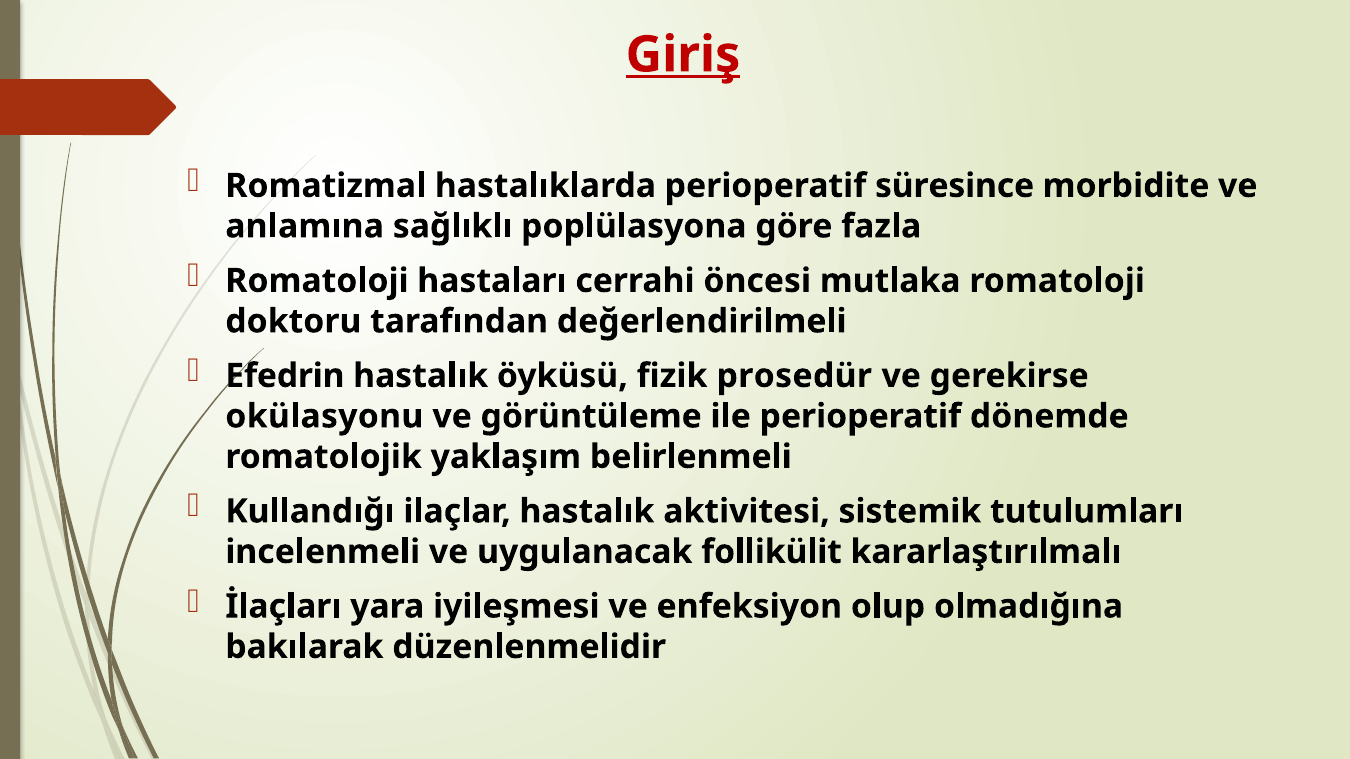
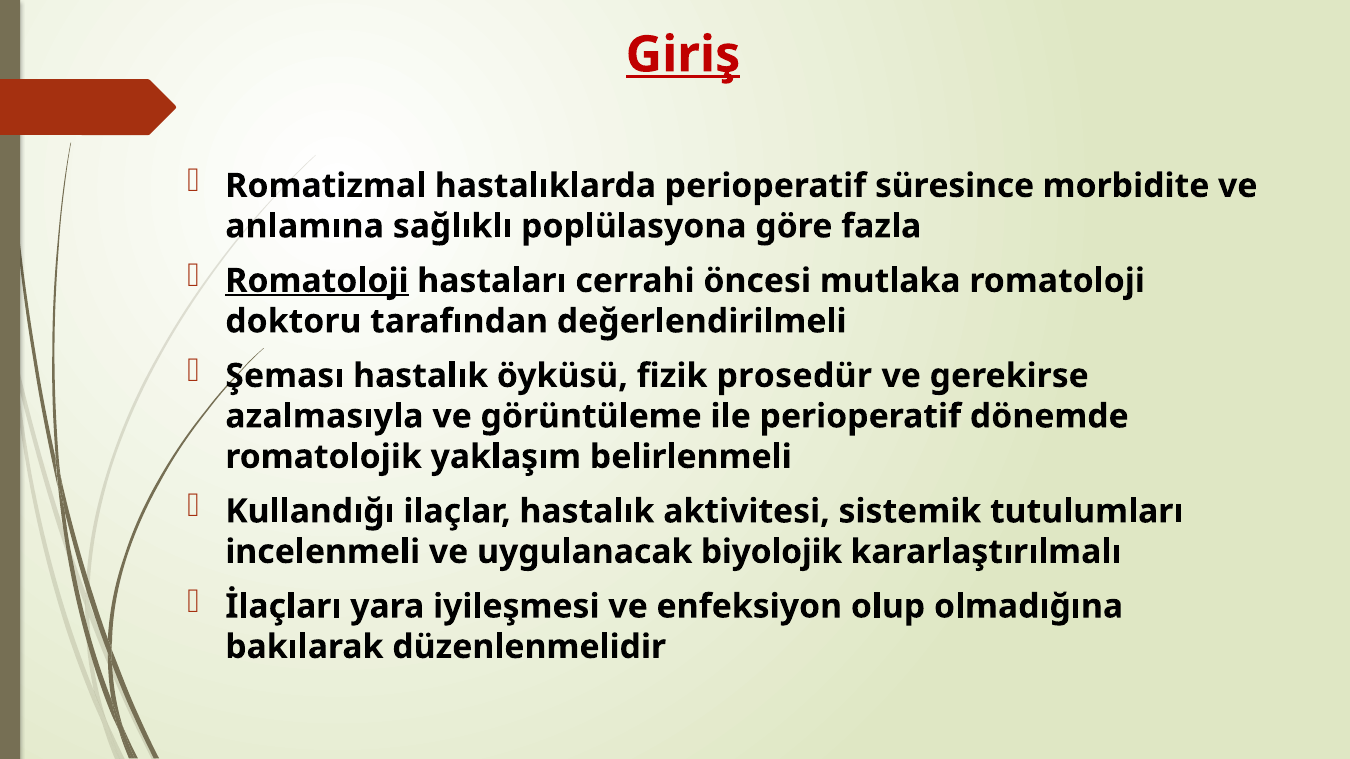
Romatoloji at (317, 281) underline: none -> present
Efedrin: Efedrin -> Şeması
okülasyonu: okülasyonu -> azalmasıyla
follikülit: follikülit -> biyolojik
